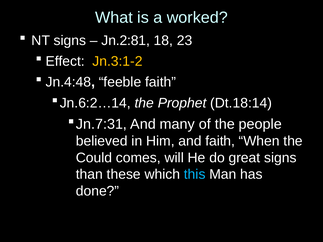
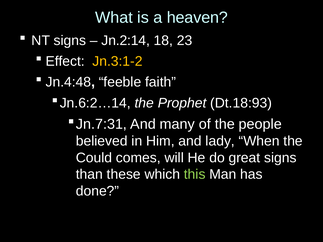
worked: worked -> heaven
Jn.2:81: Jn.2:81 -> Jn.2:14
Dt.18:14: Dt.18:14 -> Dt.18:93
and faith: faith -> lady
this colour: light blue -> light green
